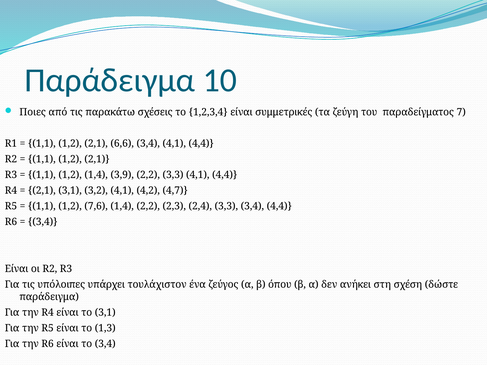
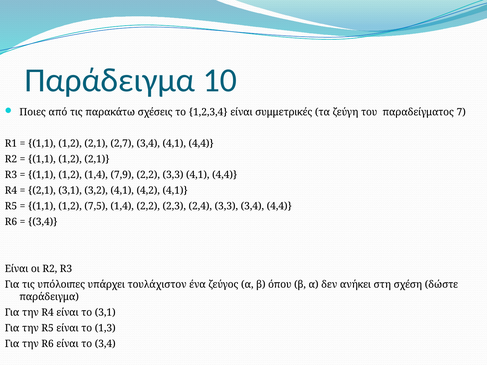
6,6: 6,6 -> 2,7
3,9: 3,9 -> 7,9
4,2 4,7: 4,7 -> 4,1
7,6: 7,6 -> 7,5
